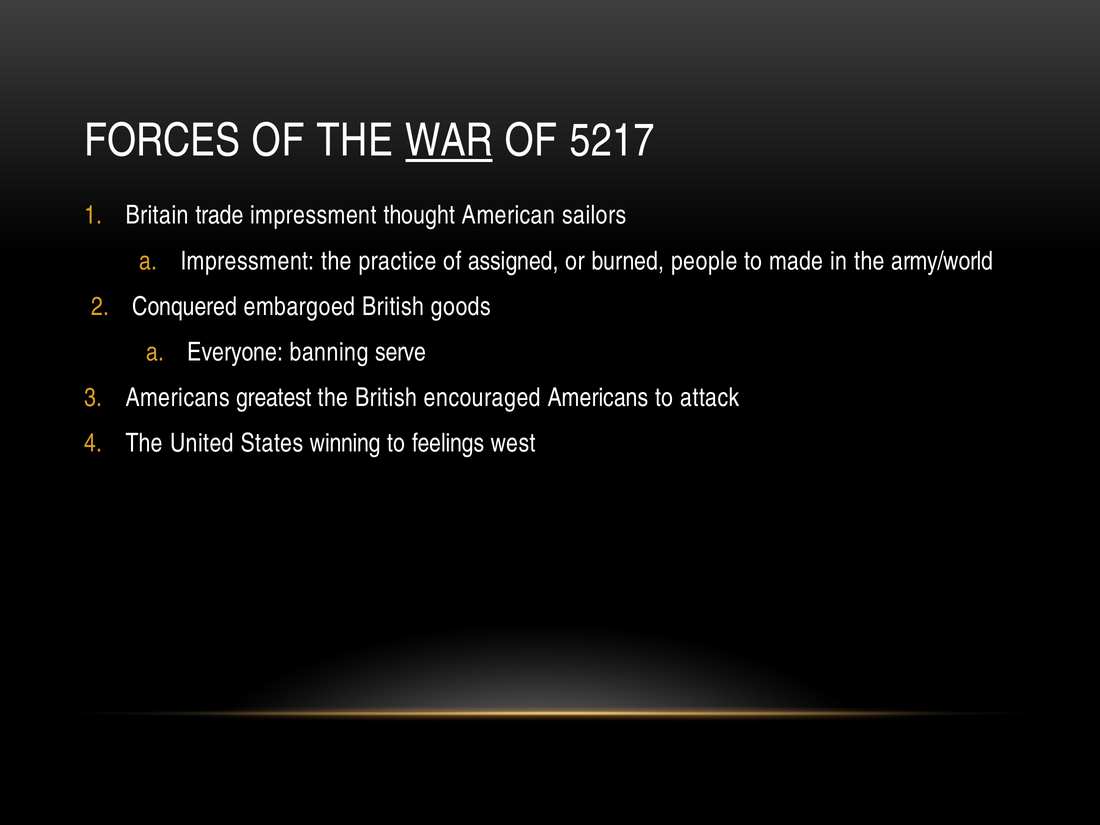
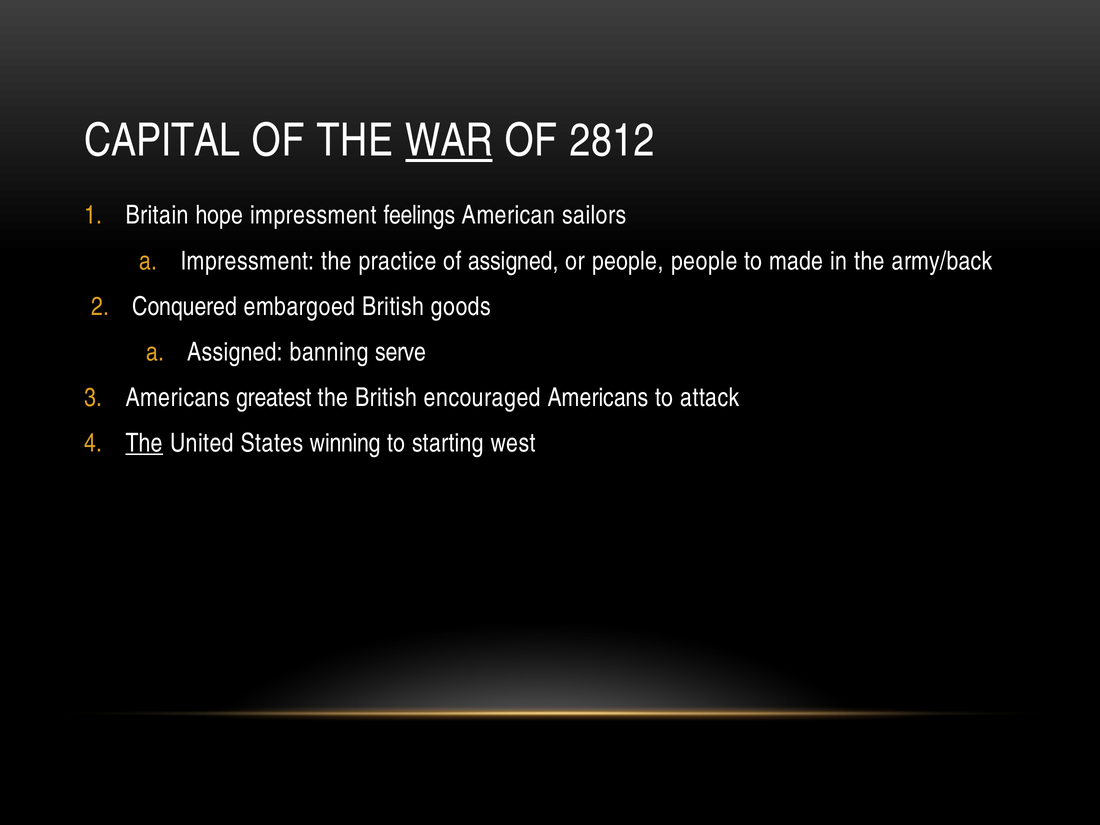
FORCES: FORCES -> CAPITAL
5217: 5217 -> 2812
trade: trade -> hope
thought: thought -> feelings
or burned: burned -> people
army/world: army/world -> army/back
Everyone at (235, 352): Everyone -> Assigned
The at (144, 443) underline: none -> present
feelings: feelings -> starting
